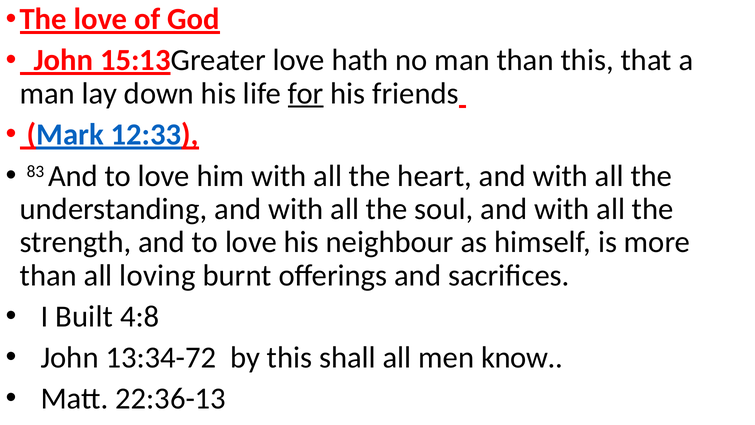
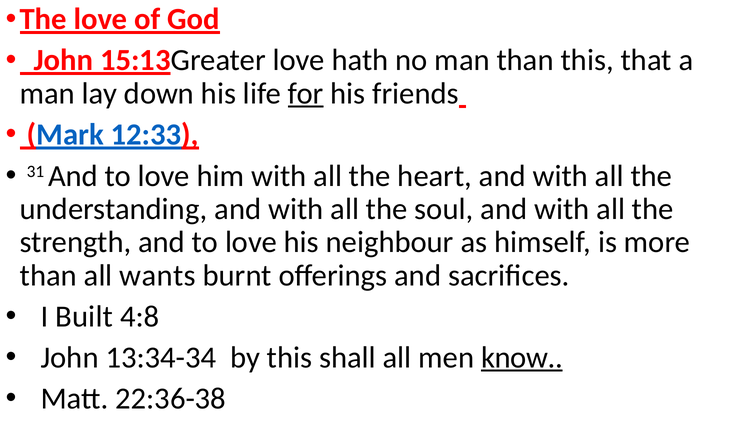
83: 83 -> 31
loving: loving -> wants
13:34-72: 13:34-72 -> 13:34-34
know underline: none -> present
22:36-13: 22:36-13 -> 22:36-38
